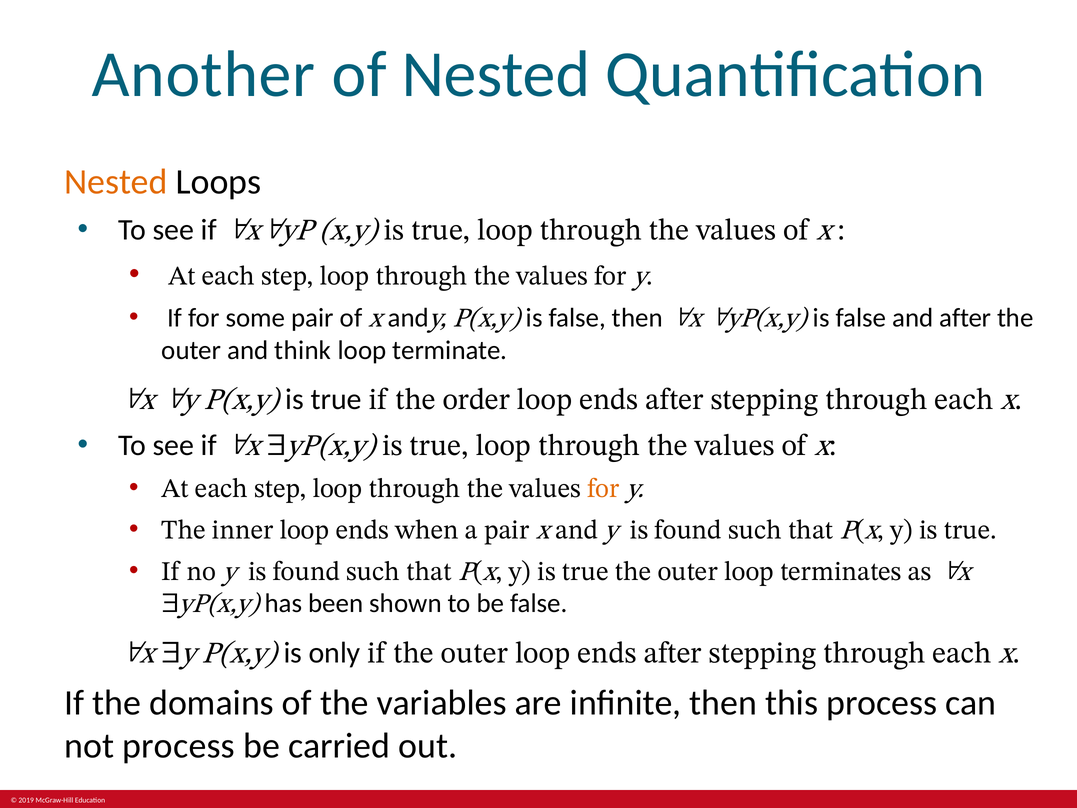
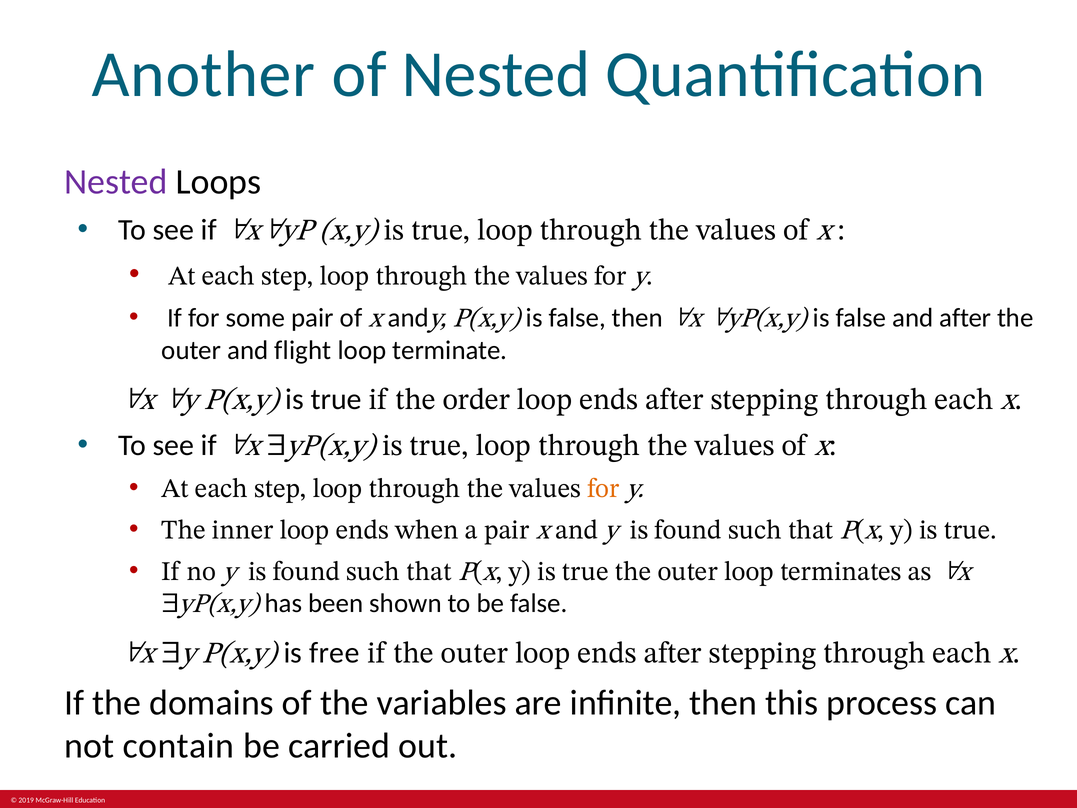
Nested at (116, 182) colour: orange -> purple
think: think -> flight
only: only -> free
not process: process -> contain
